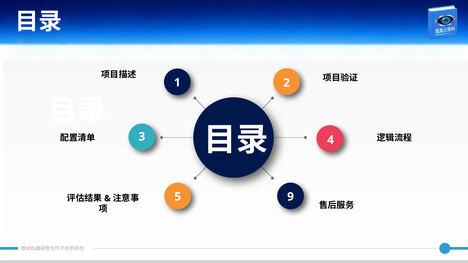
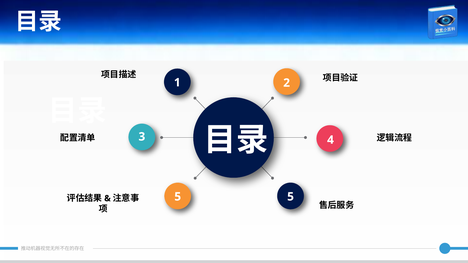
5 9: 9 -> 5
